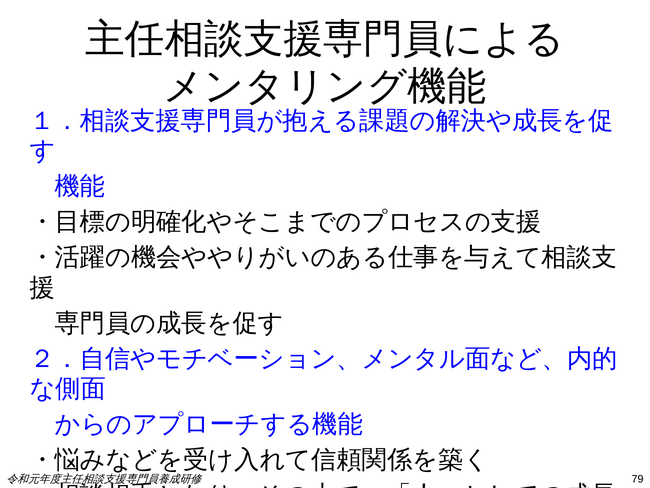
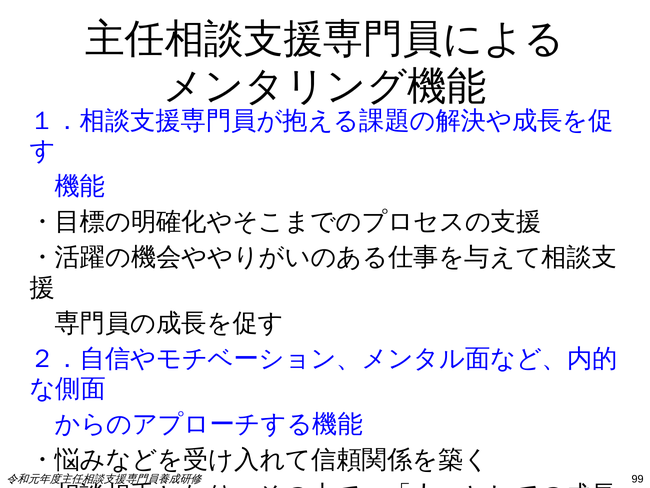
79: 79 -> 99
